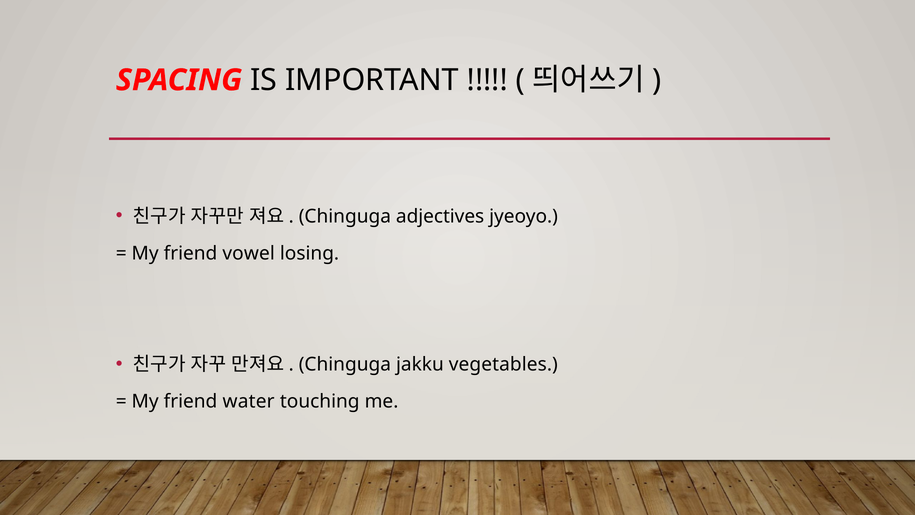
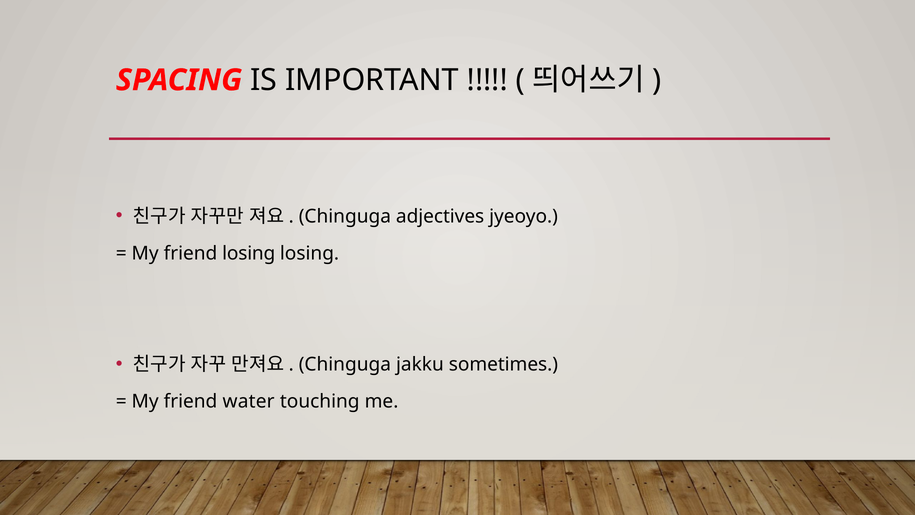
friend vowel: vowel -> losing
vegetables: vegetables -> sometimes
